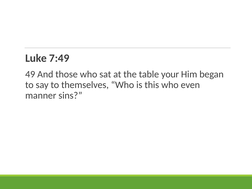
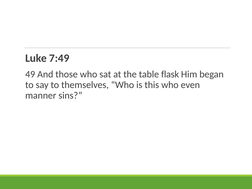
your: your -> flask
